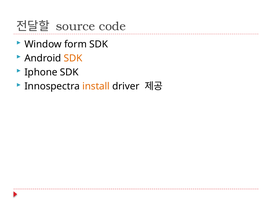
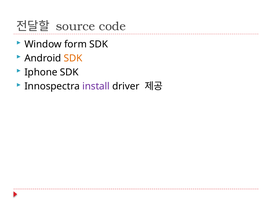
install colour: orange -> purple
